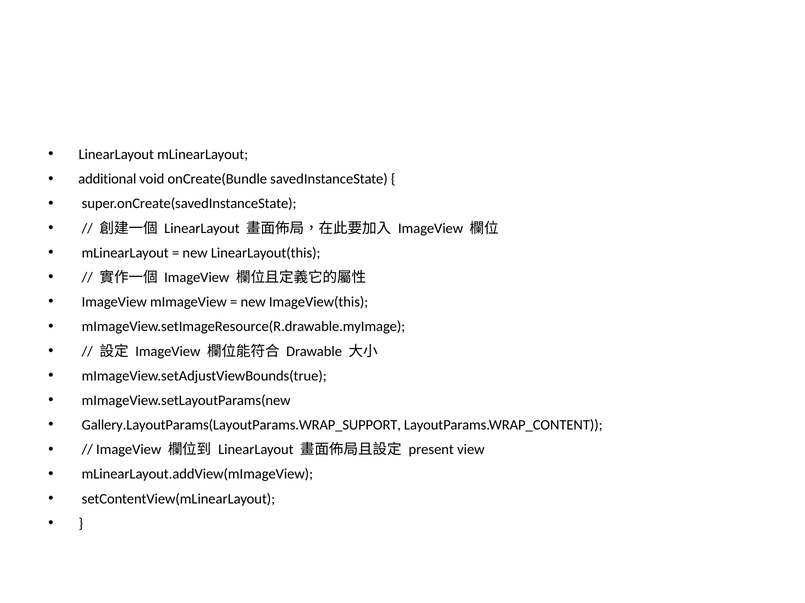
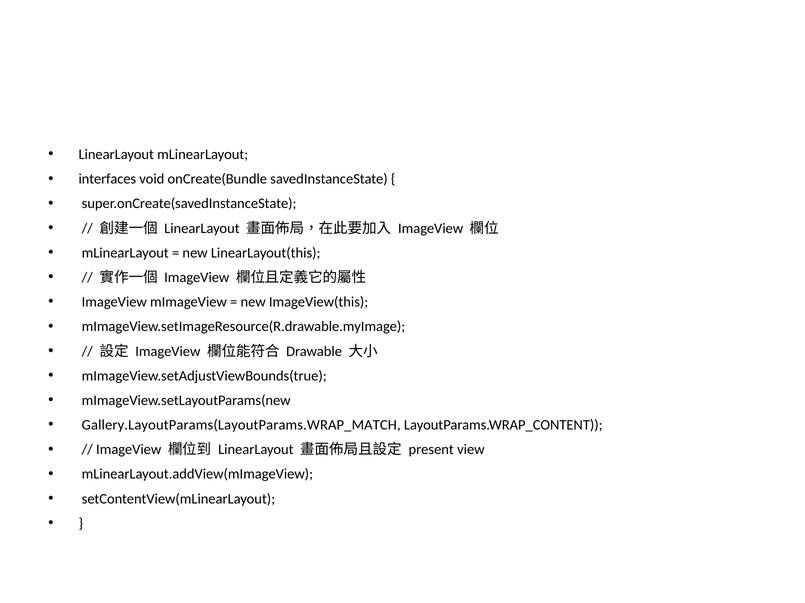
additional: additional -> interfaces
Gallery.LayoutParams(LayoutParams.WRAP_SUPPORT: Gallery.LayoutParams(LayoutParams.WRAP_SUPPORT -> Gallery.LayoutParams(LayoutParams.WRAP_MATCH
